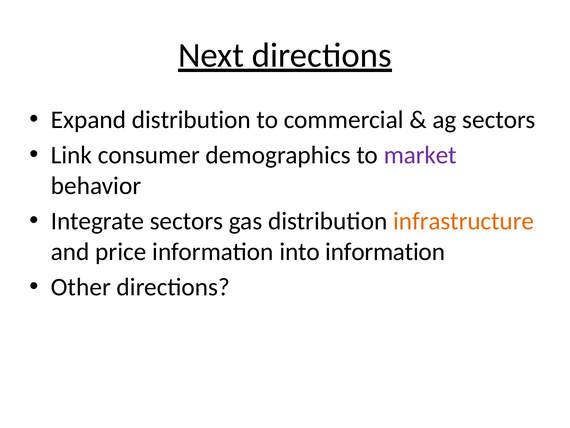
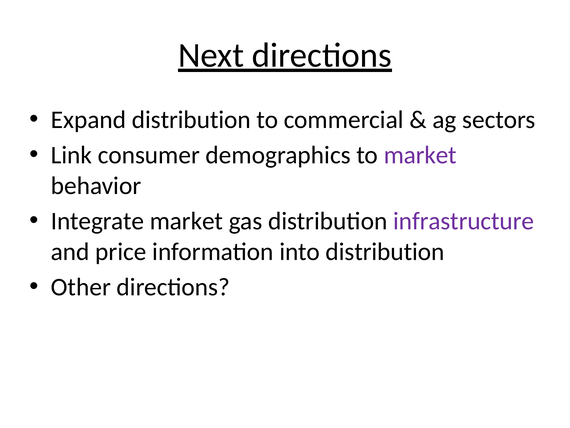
Integrate sectors: sectors -> market
infrastructure colour: orange -> purple
into information: information -> distribution
